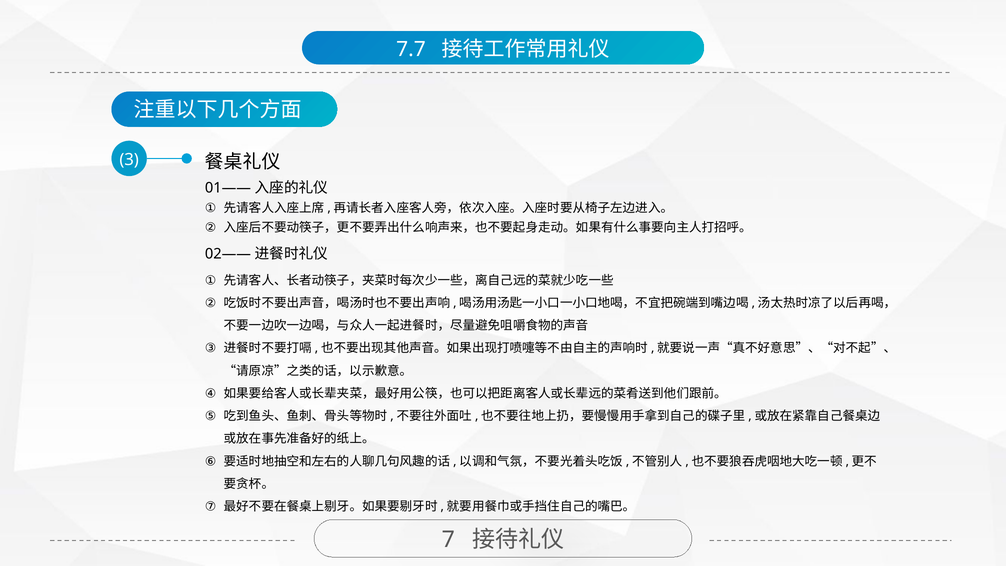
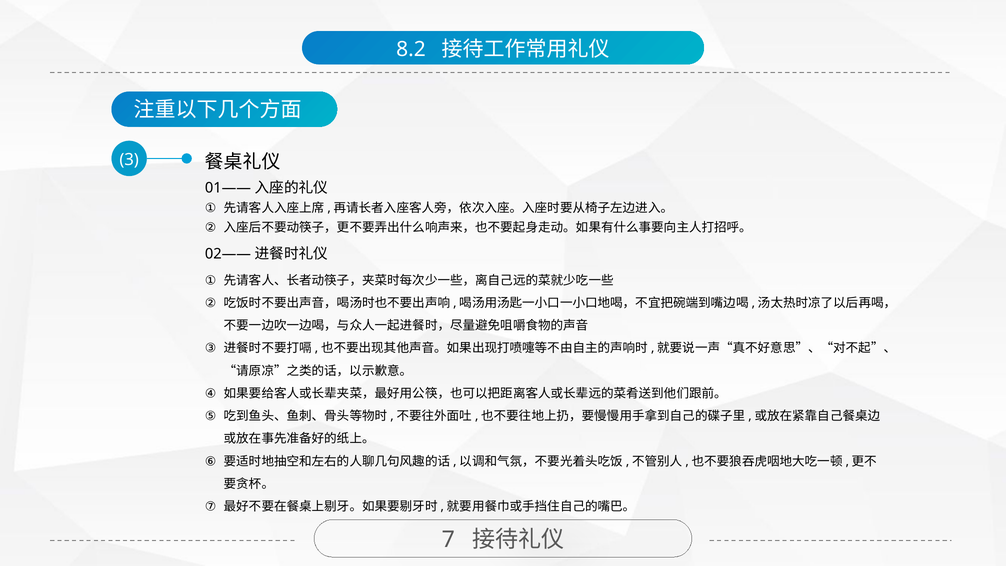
7.7: 7.7 -> 8.2
